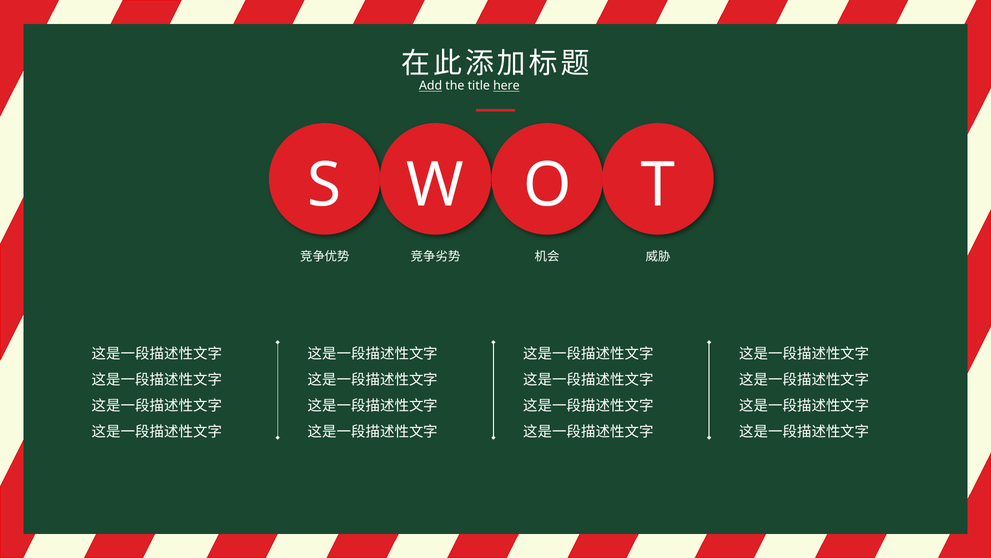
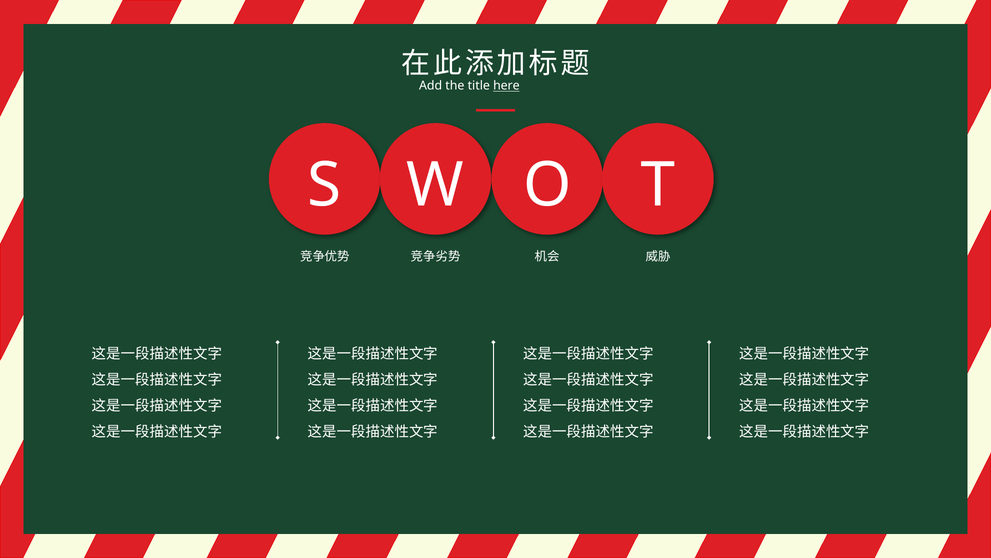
Add underline: present -> none
